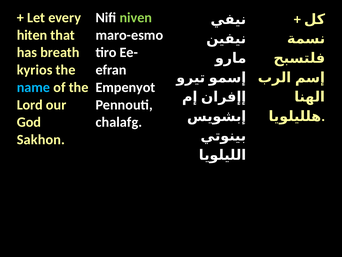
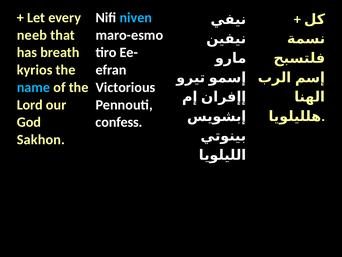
niven colour: light green -> light blue
hiten: hiten -> neeb
Empenyot: Empenyot -> Victorious
chalafg: chalafg -> confess
